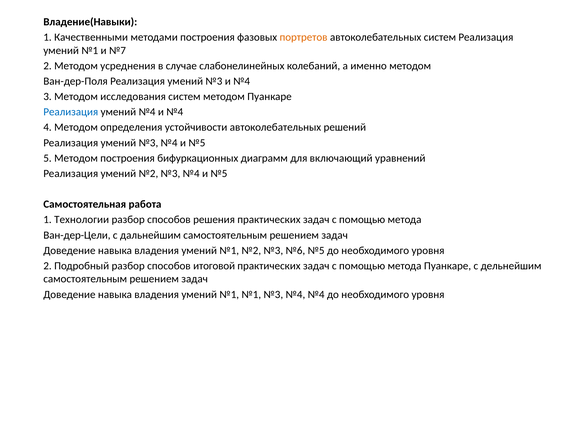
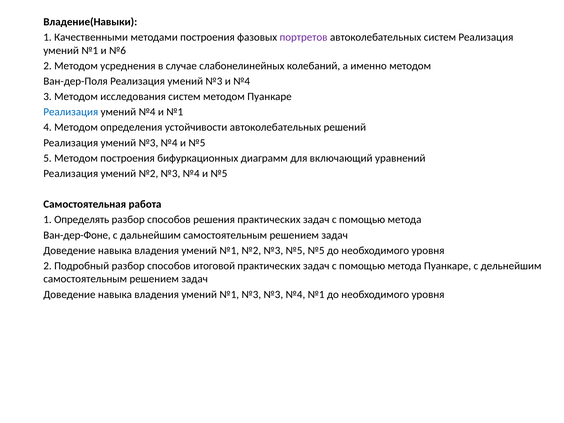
портретов colour: orange -> purple
№7: №7 -> №6
№4 и №4: №4 -> №1
Технологии: Технологии -> Определять
Ван-дер-Цели: Ван-дер-Цели -> Ван-дер-Фоне
№3 №6: №6 -> №5
№1 №1: №1 -> №3
№4 №4: №4 -> №1
